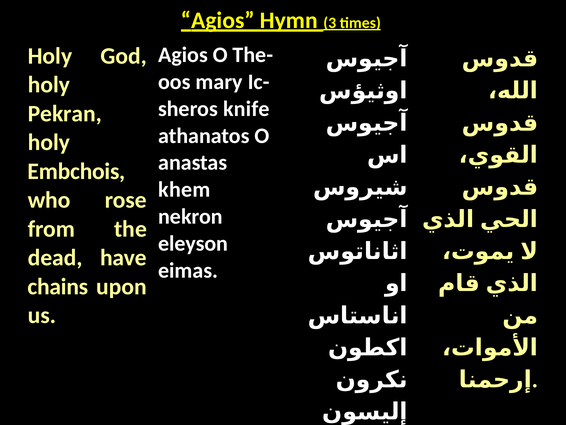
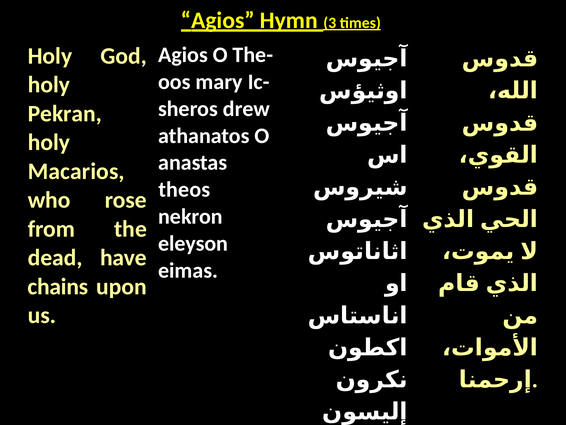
knife: knife -> drew
Embchois: Embchois -> Macarios
khem: khem -> theos
